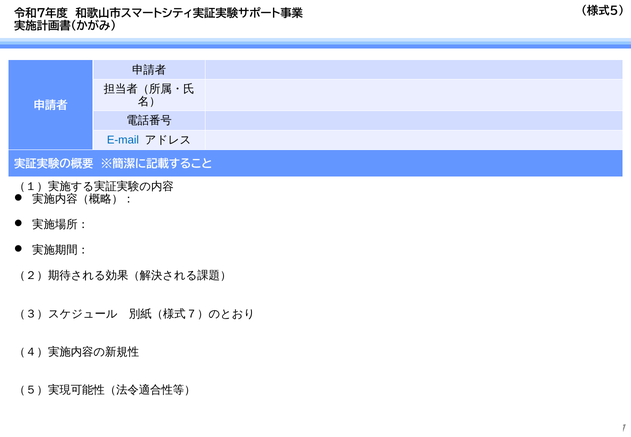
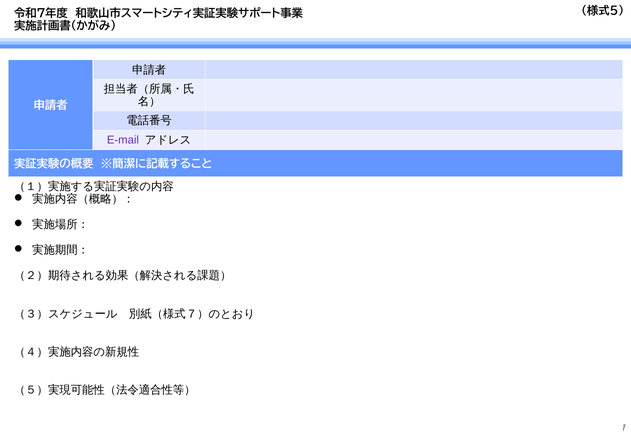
E-mail colour: blue -> purple
